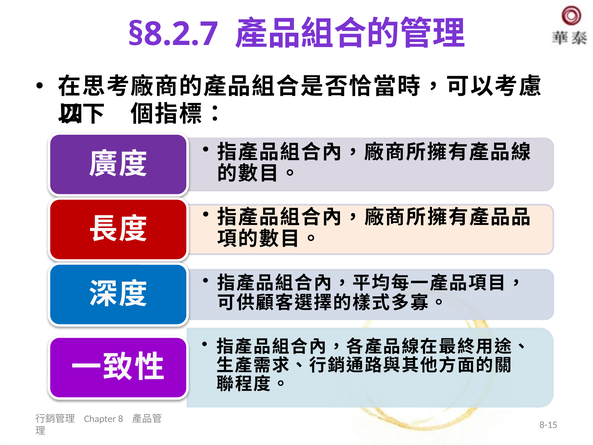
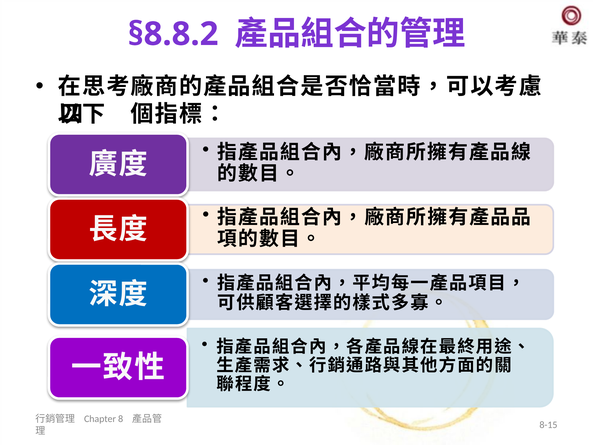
§8.2.7: §8.2.7 -> §8.8.2
